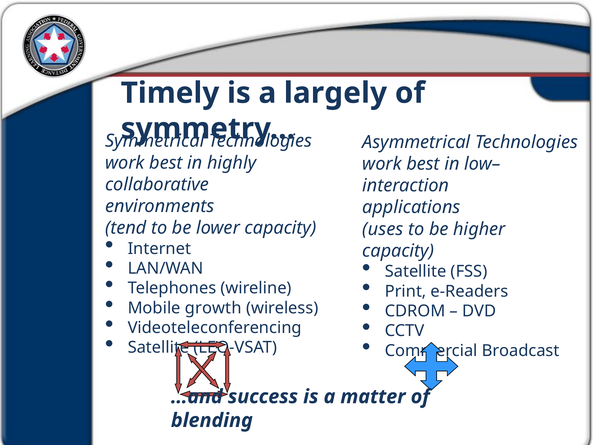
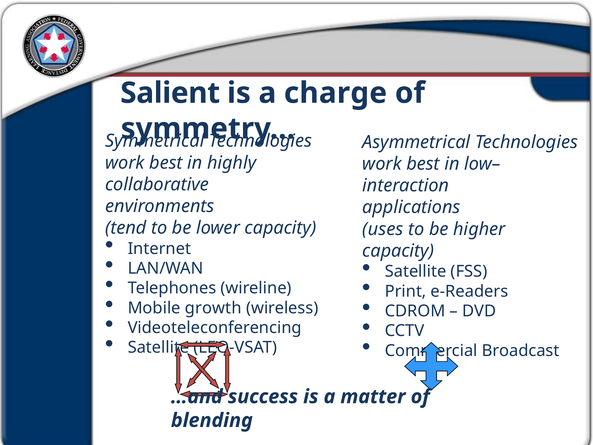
Timely: Timely -> Salient
largely: largely -> charge
